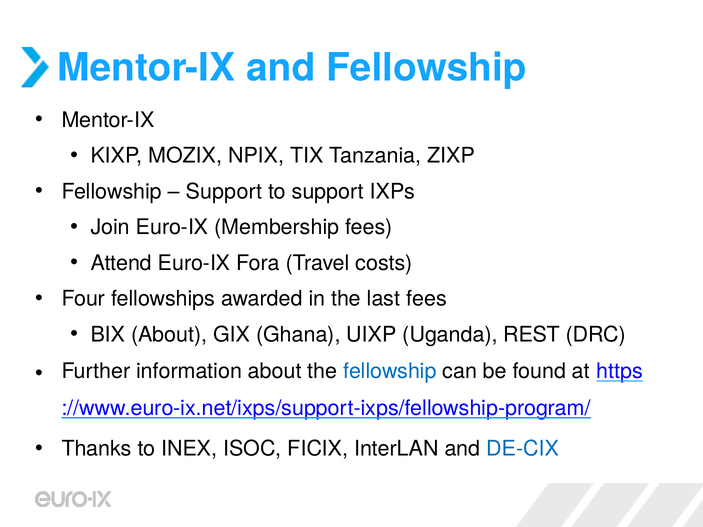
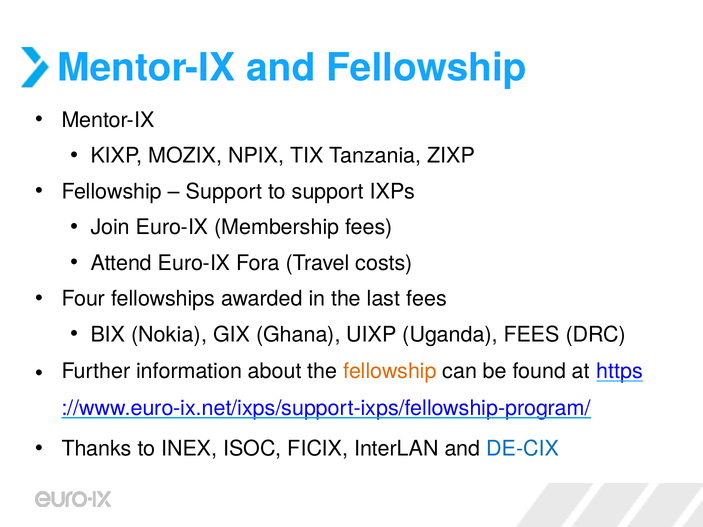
BIX About: About -> Nokia
Uganda REST: REST -> FEES
fellowship at (390, 371) colour: blue -> orange
